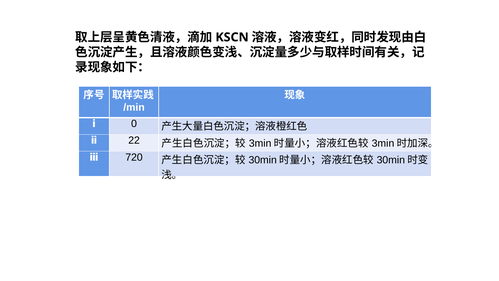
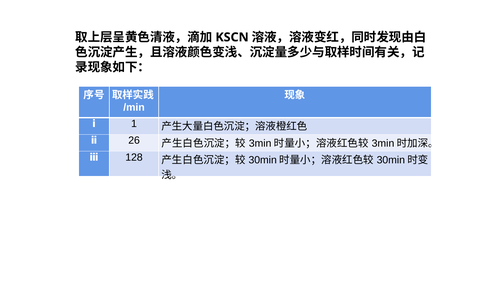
0: 0 -> 1
22: 22 -> 26
720: 720 -> 128
